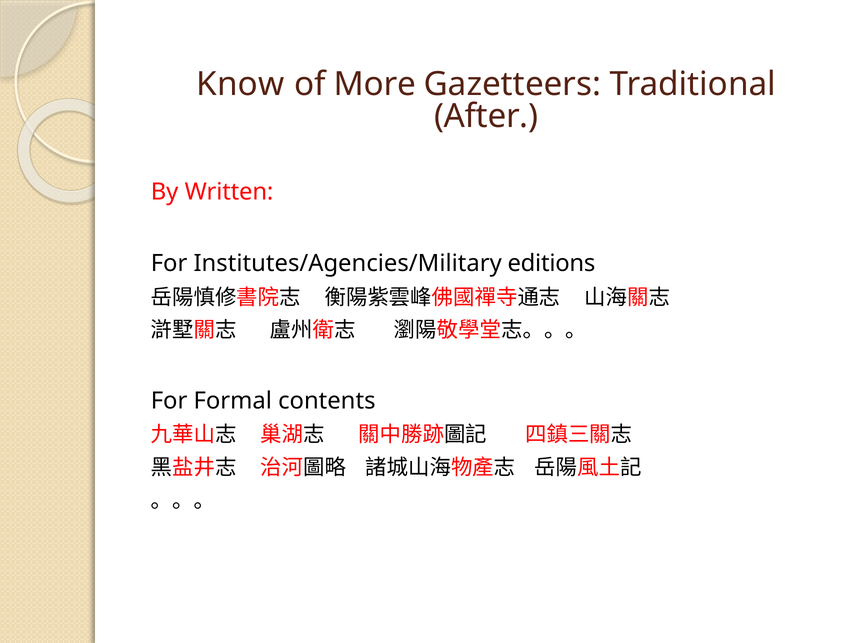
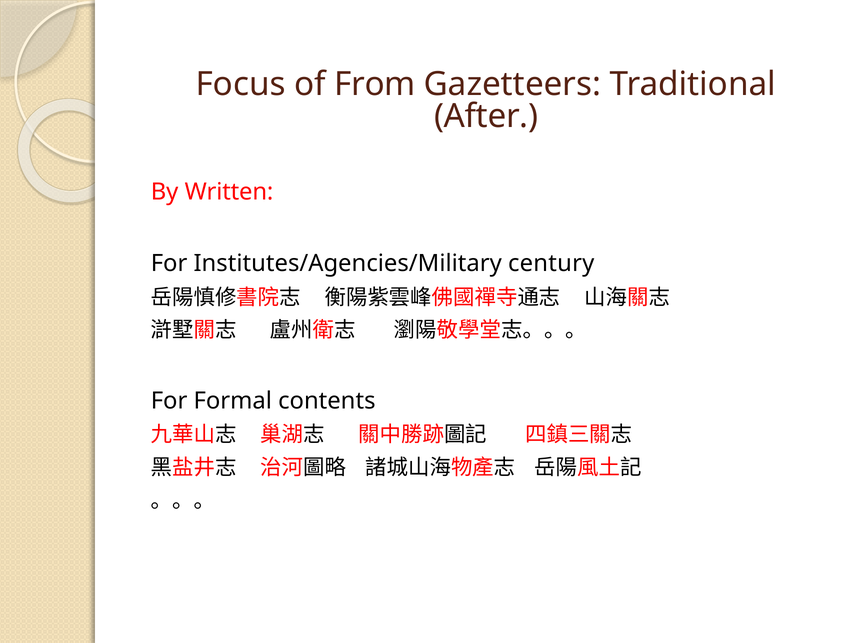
Know: Know -> Focus
More: More -> From
editions: editions -> century
